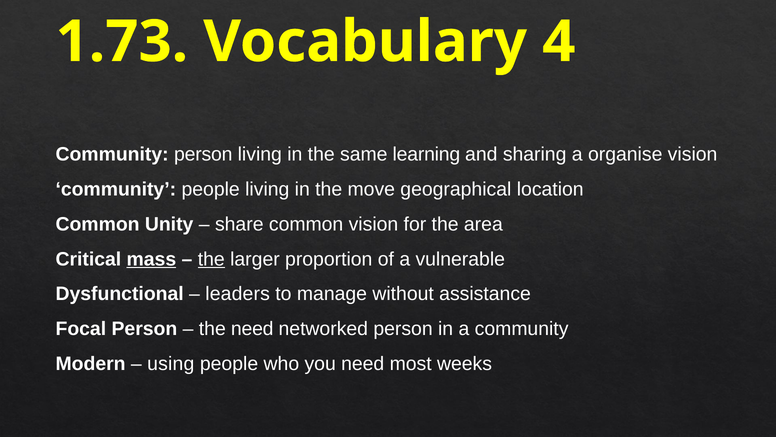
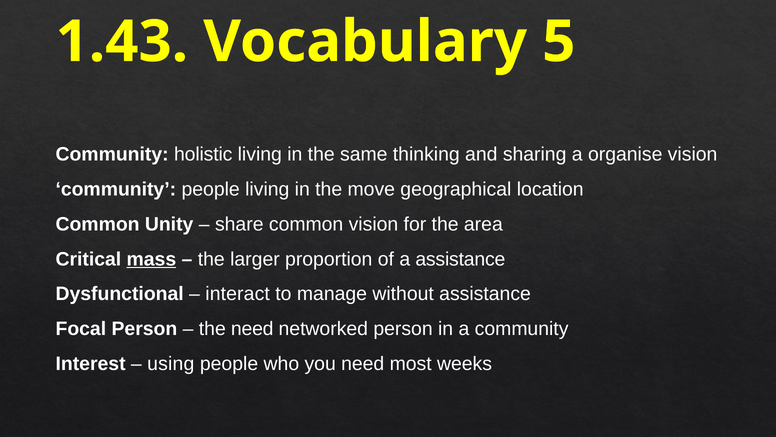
1.73: 1.73 -> 1.43
4: 4 -> 5
Community person: person -> holistic
learning: learning -> thinking
the at (211, 259) underline: present -> none
a vulnerable: vulnerable -> assistance
leaders: leaders -> interact
Modern: Modern -> Interest
